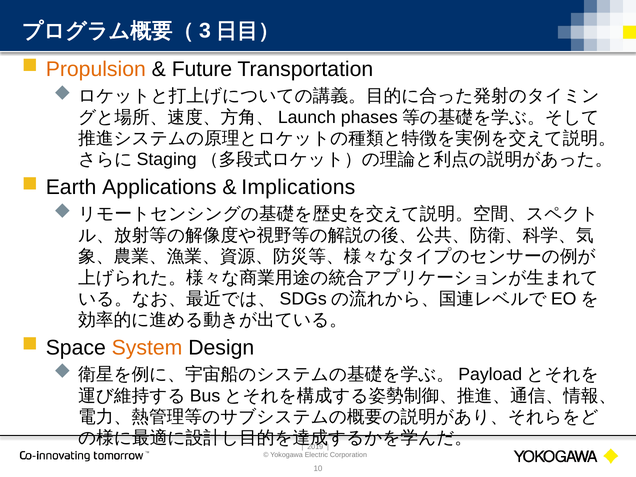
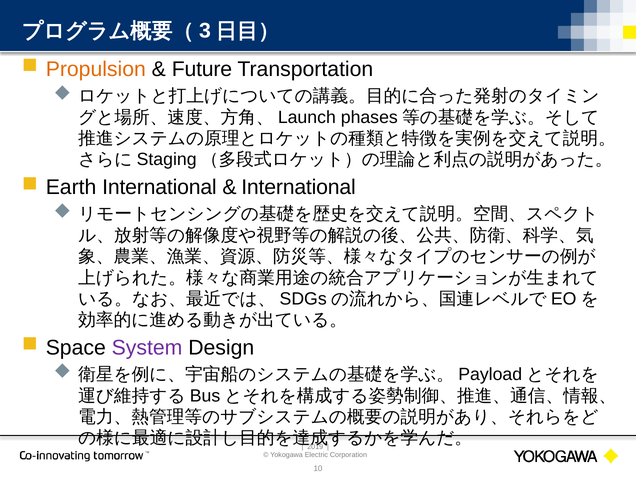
Earth Applications: Applications -> International
Implications at (298, 187): Implications -> International
System colour: orange -> purple
